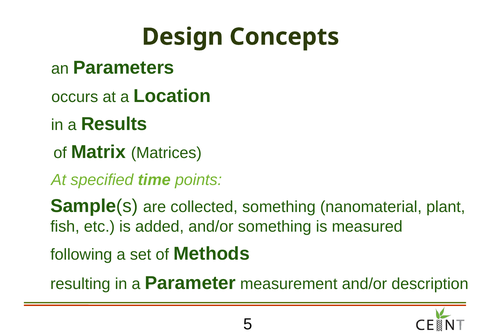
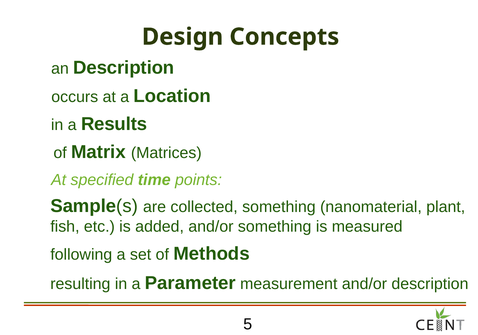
an Parameters: Parameters -> Description
